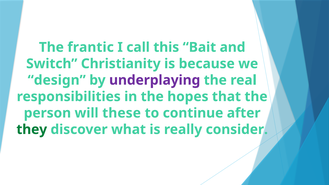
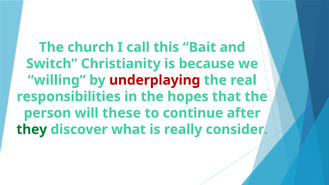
frantic: frantic -> church
design: design -> willing
underplaying colour: purple -> red
